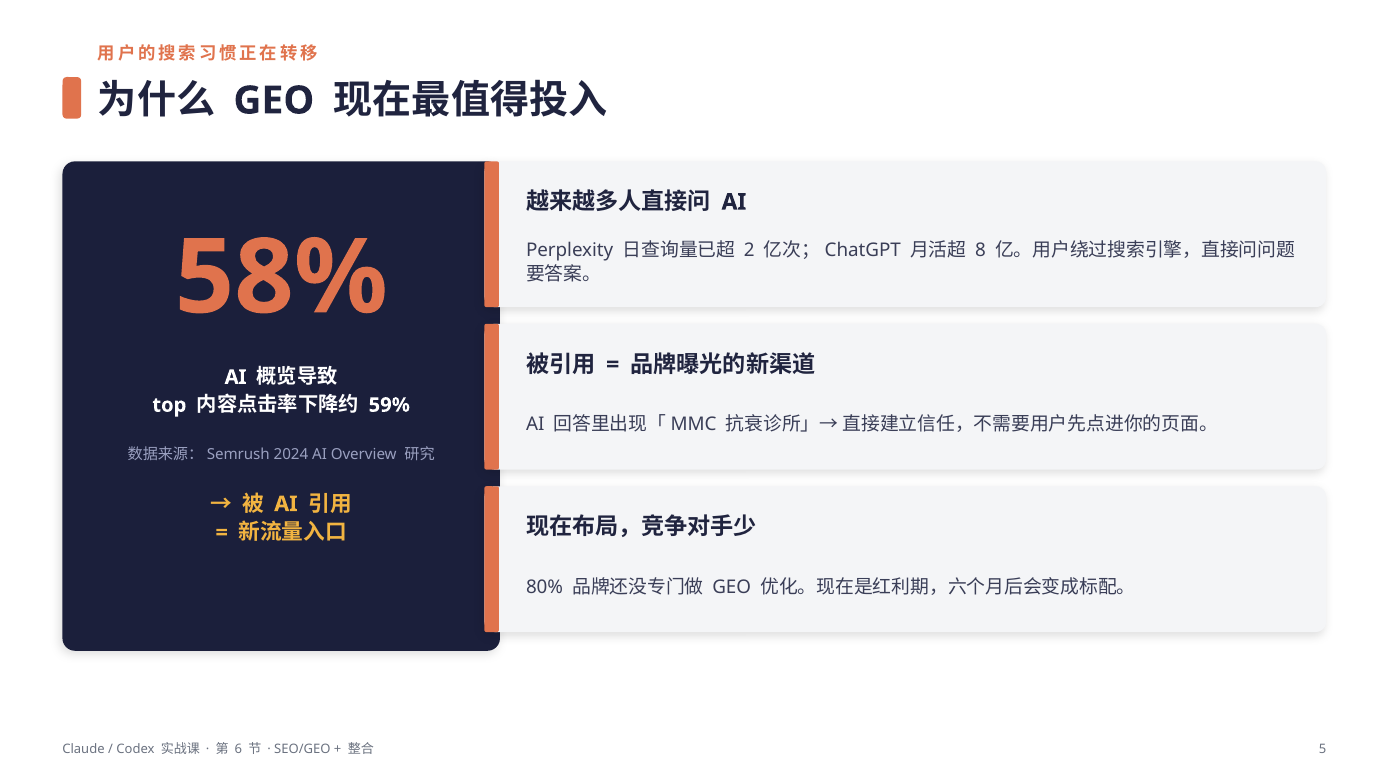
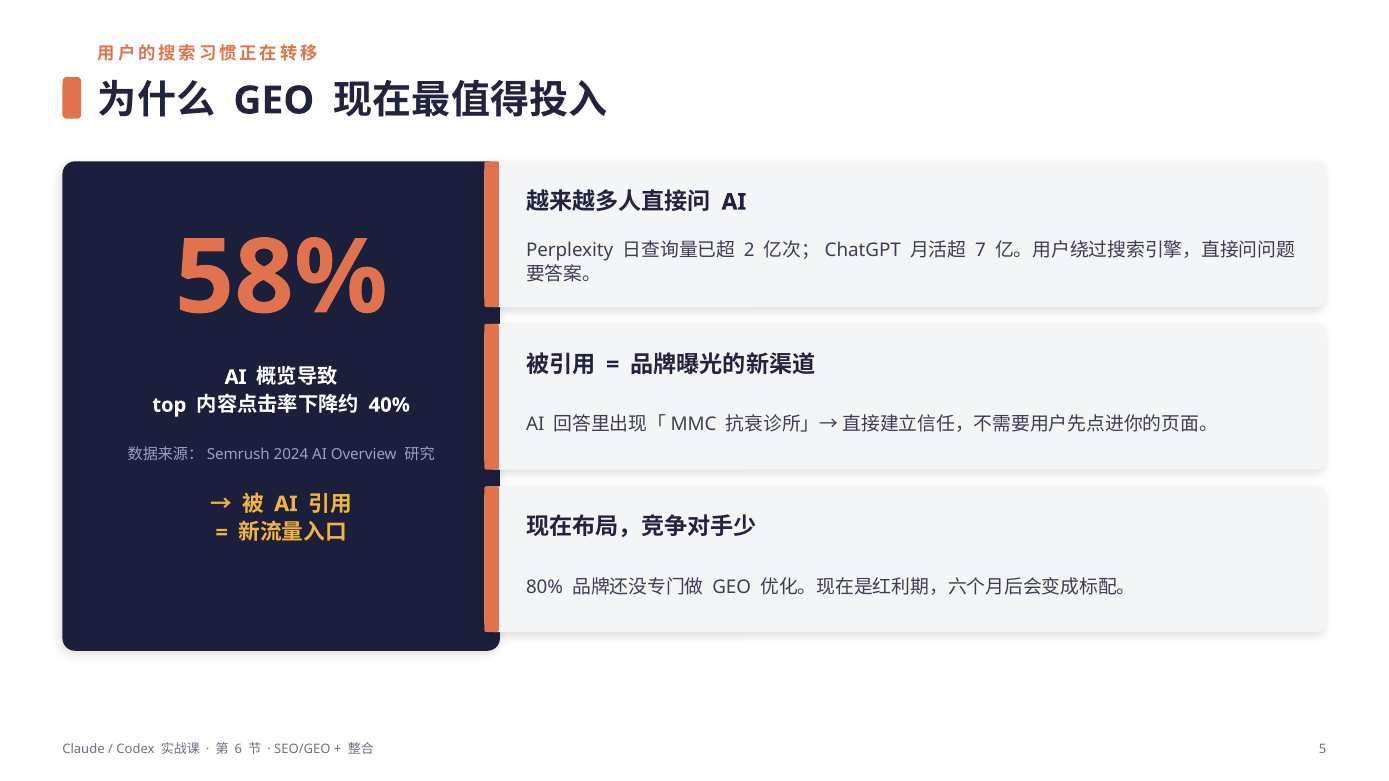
8: 8 -> 7
59%: 59% -> 40%
